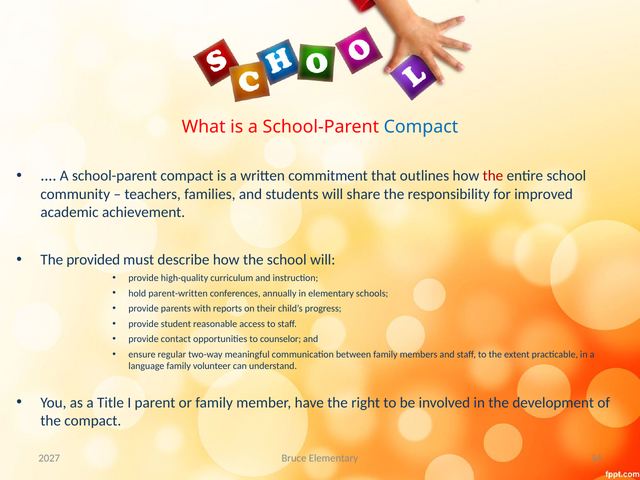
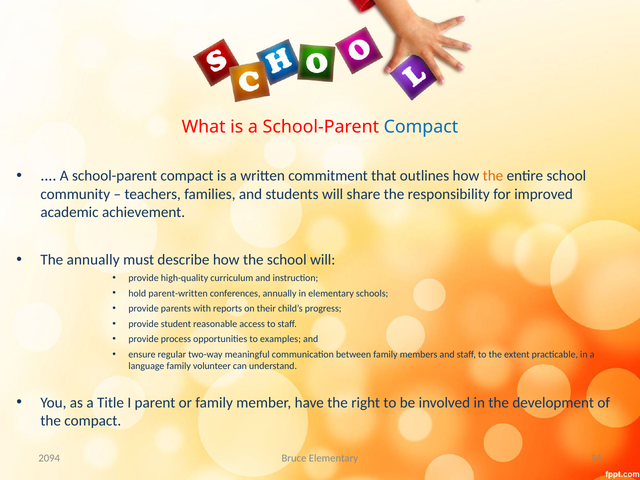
the at (493, 176) colour: red -> orange
The provided: provided -> annually
contact: contact -> process
counselor: counselor -> examples
2027: 2027 -> 2094
